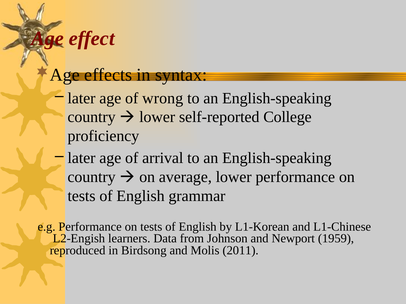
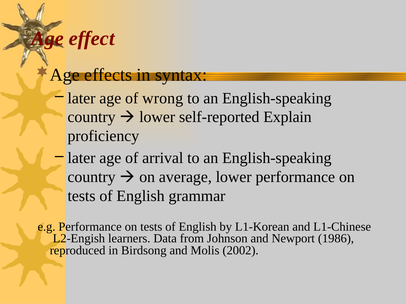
College: College -> Explain
1959: 1959 -> 1986
2011: 2011 -> 2002
